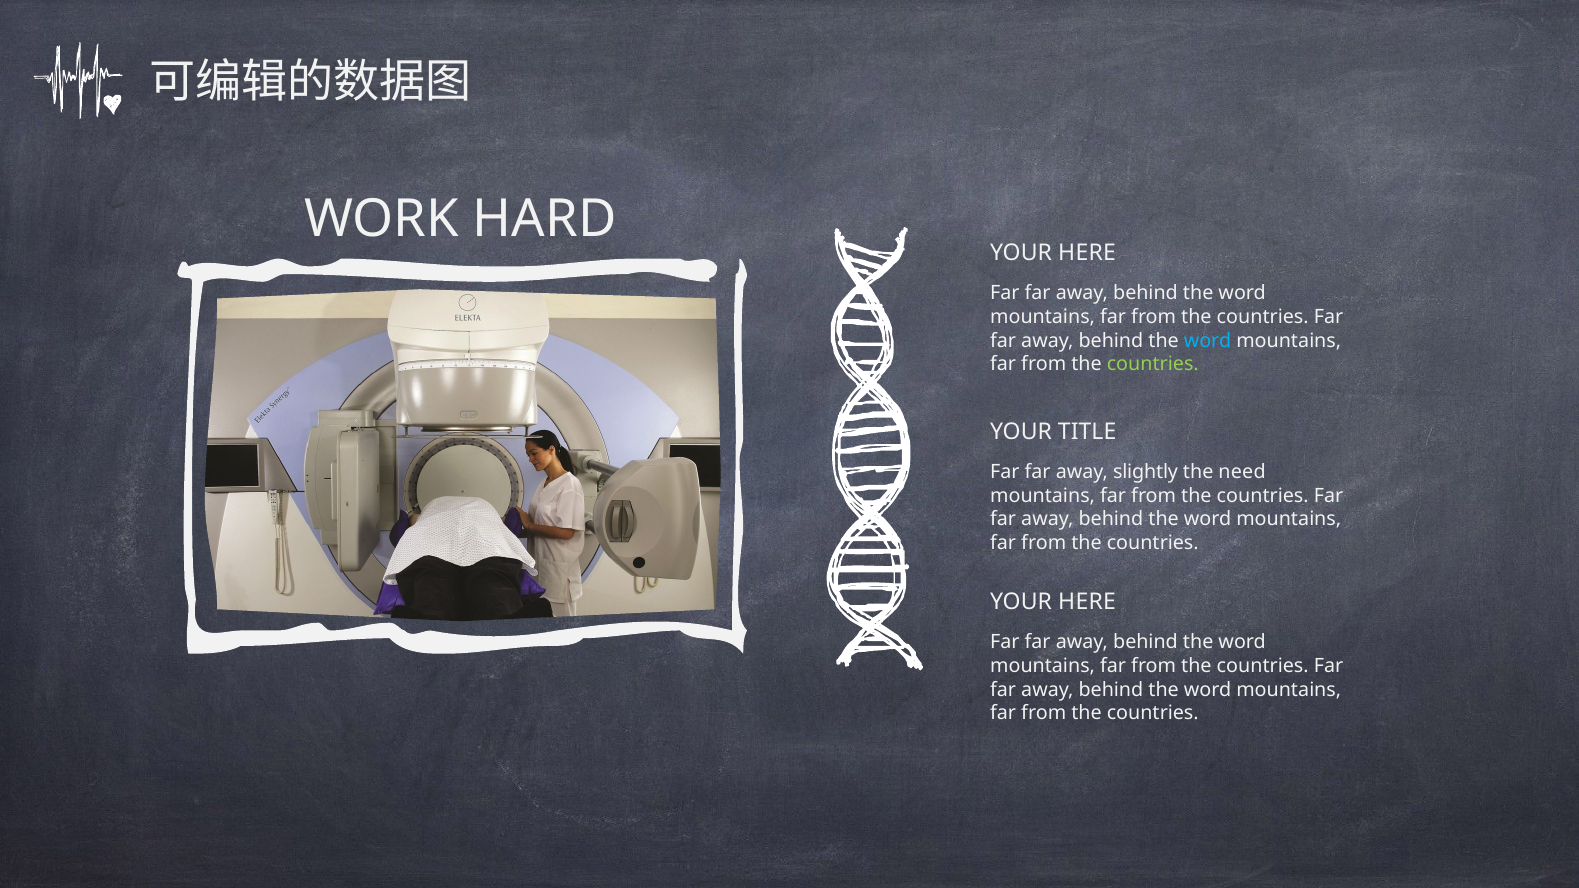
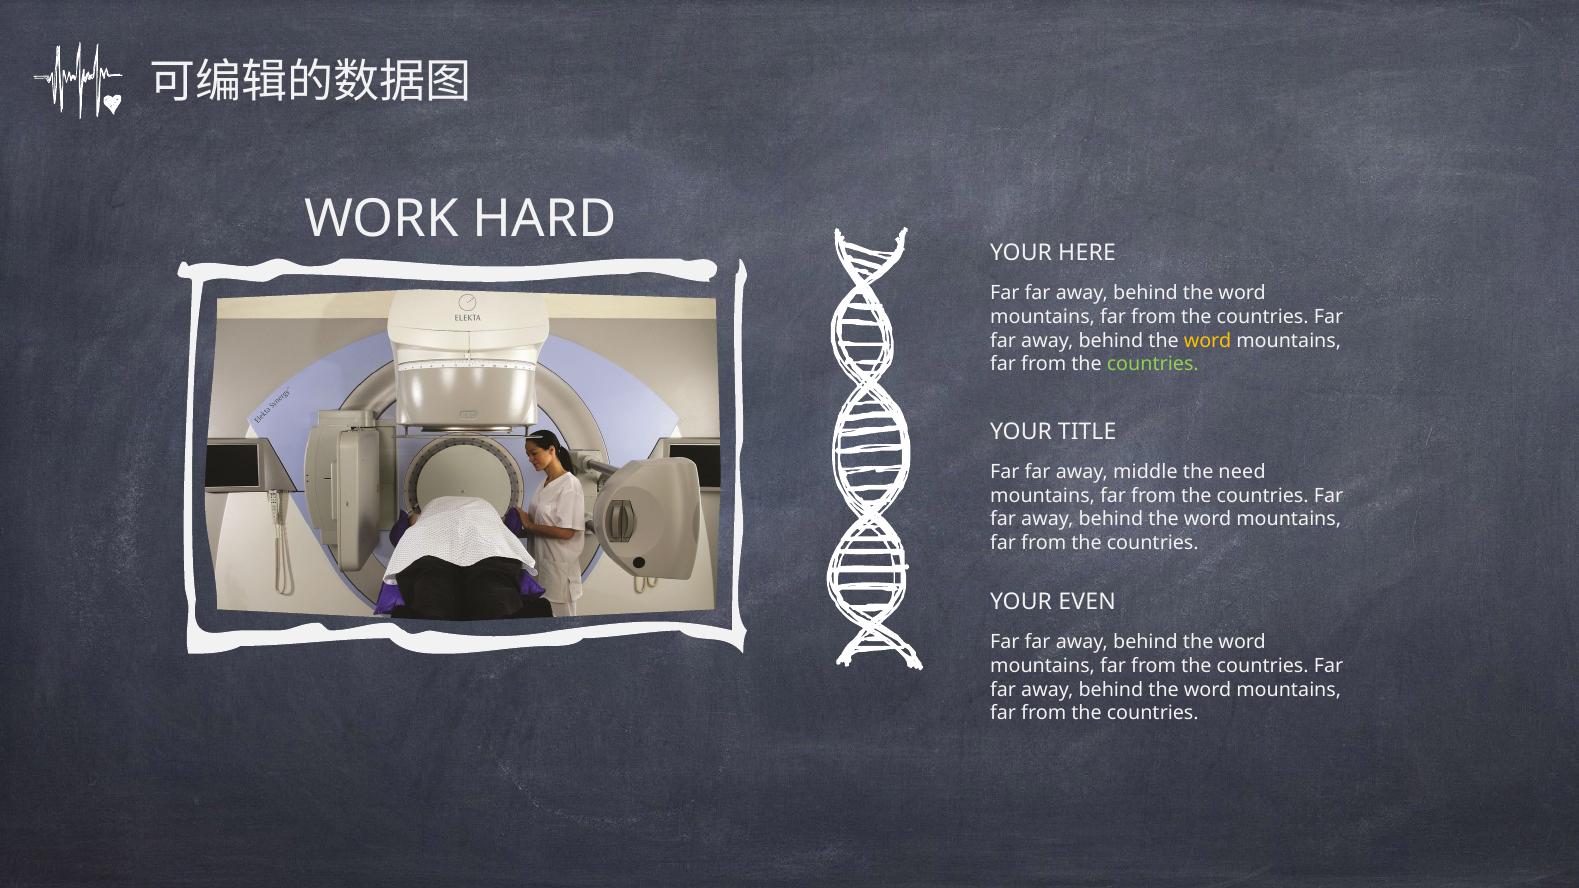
word at (1208, 341) colour: light blue -> yellow
slightly: slightly -> middle
HERE at (1087, 602): HERE -> EVEN
